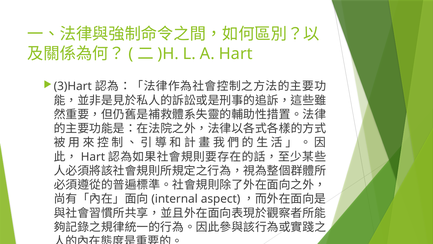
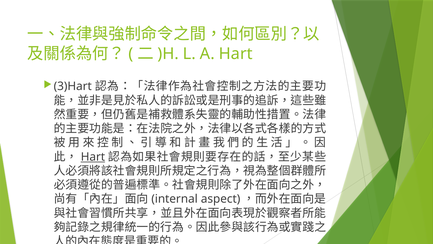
Hart at (93, 157) underline: none -> present
